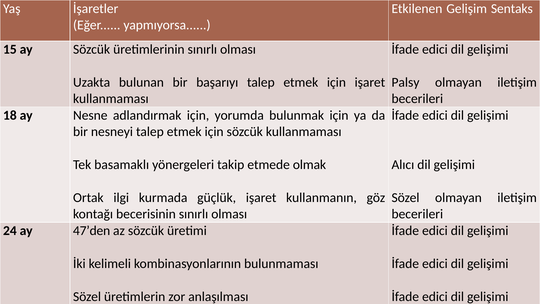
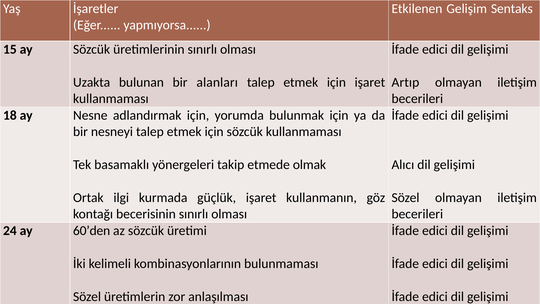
başarıyı: başarıyı -> alanları
Palsy: Palsy -> Artıp
47’den: 47’den -> 60’den
